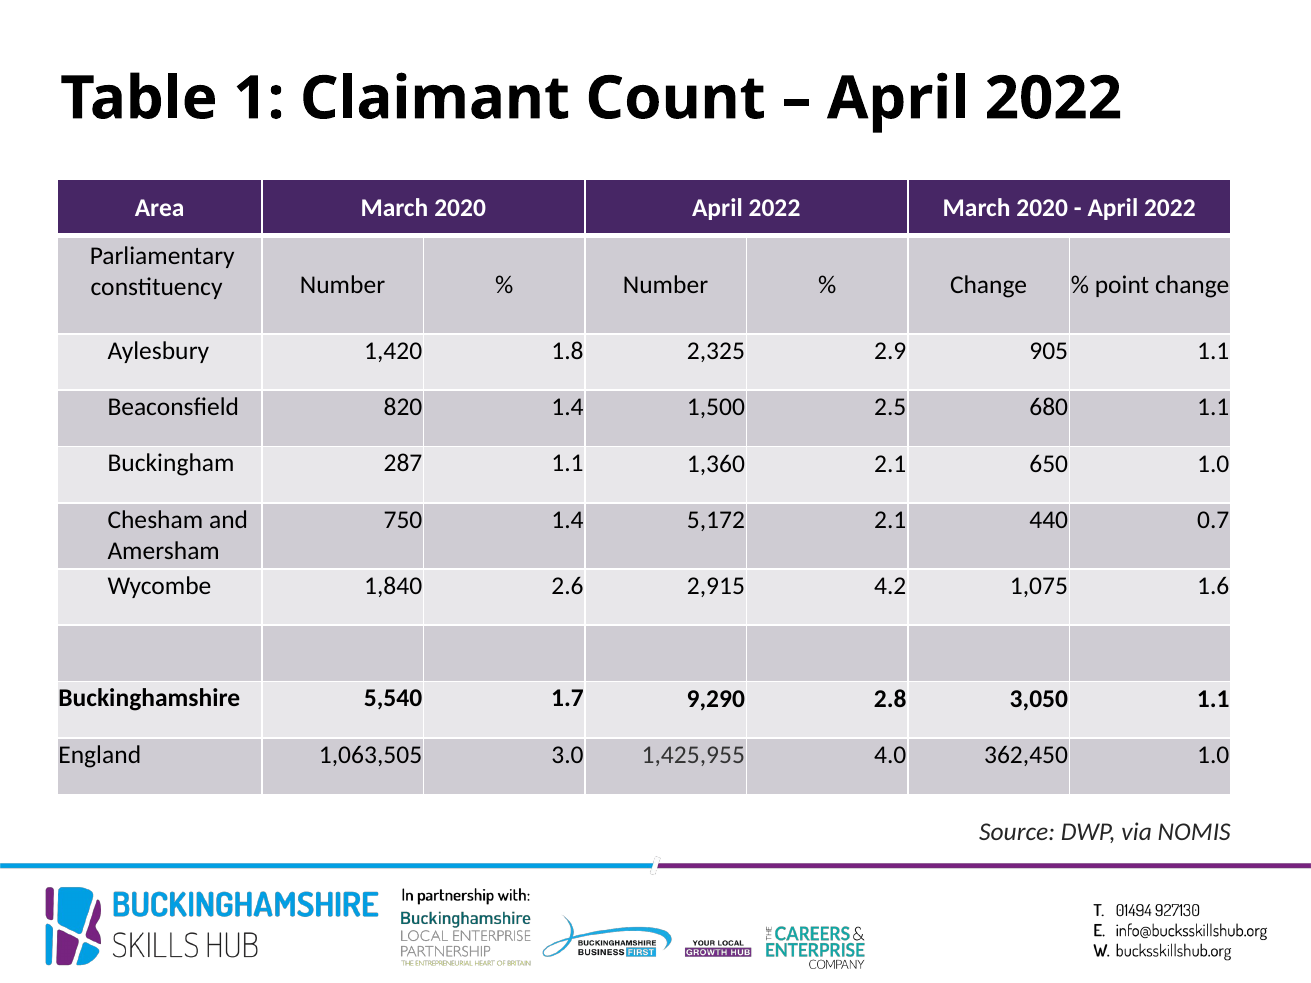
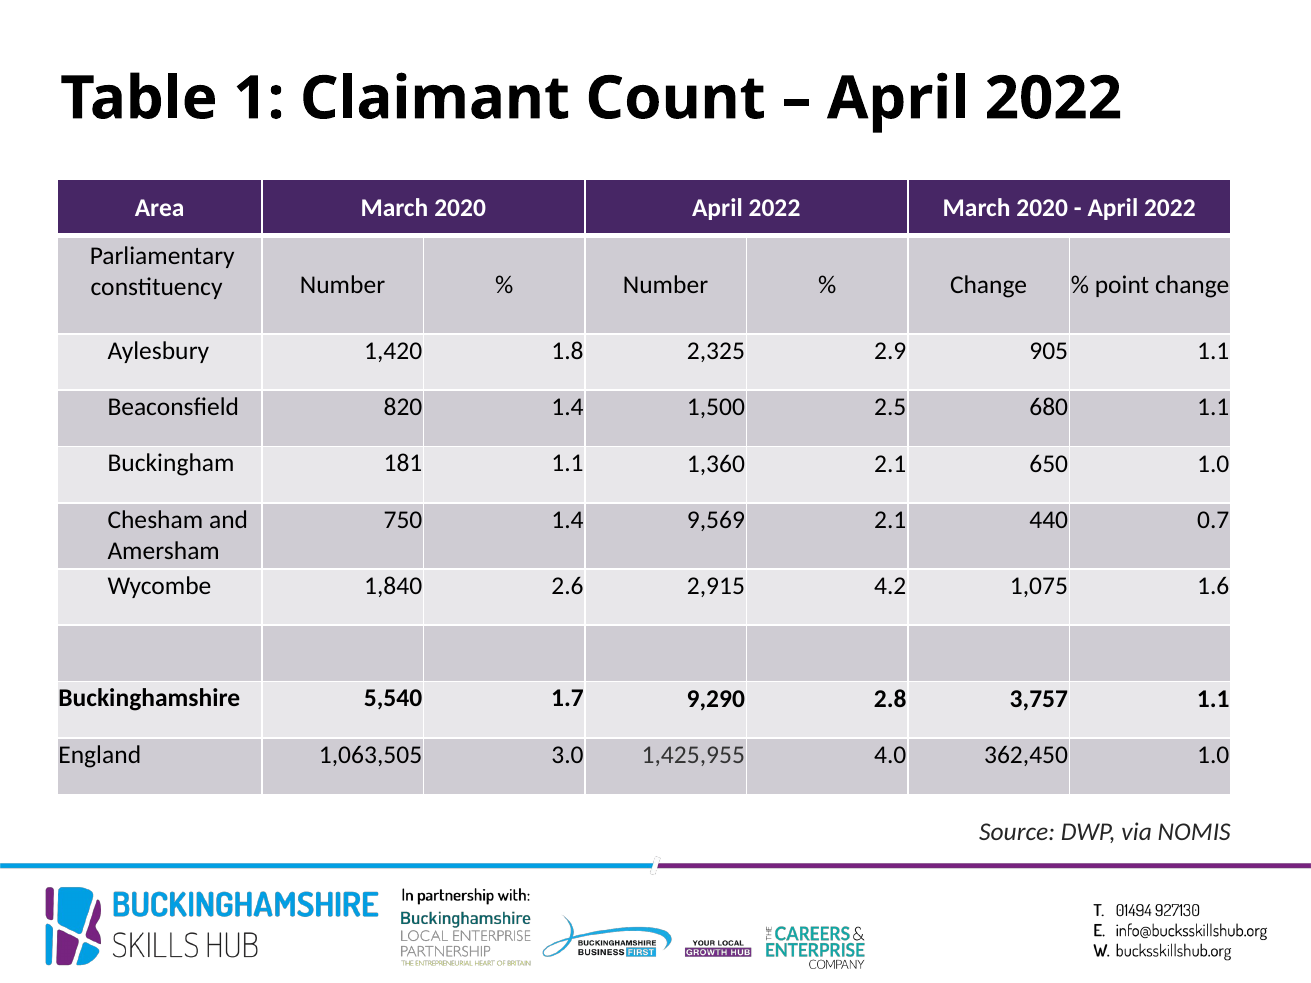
287: 287 -> 181
5,172: 5,172 -> 9,569
3,050: 3,050 -> 3,757
